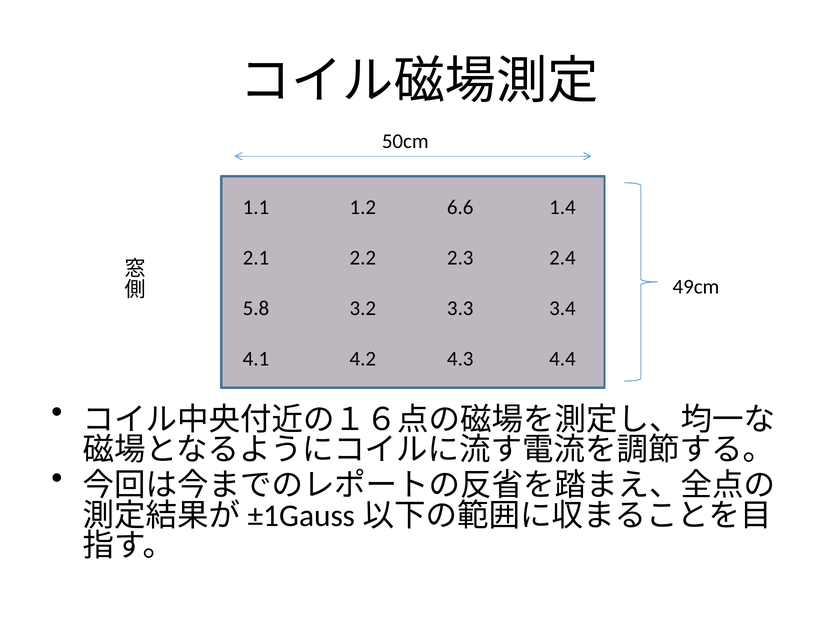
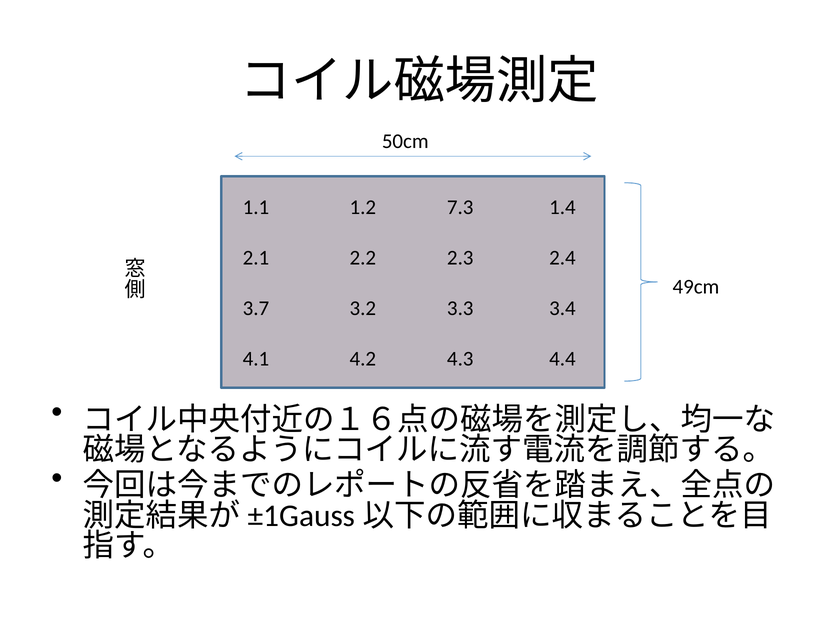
6.6: 6.6 -> 7.3
5.8: 5.8 -> 3.7
